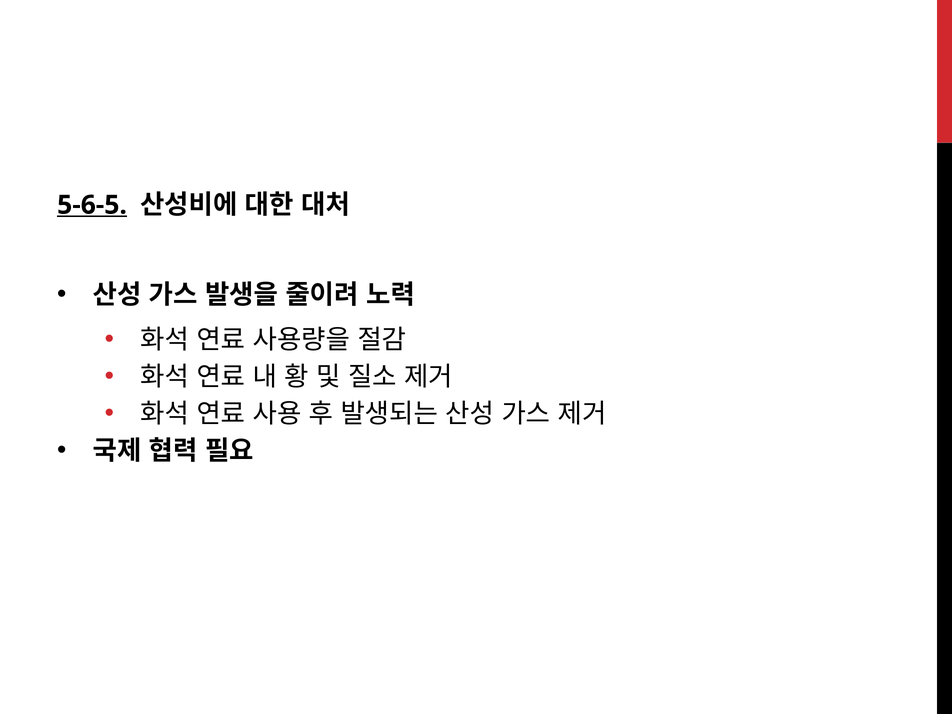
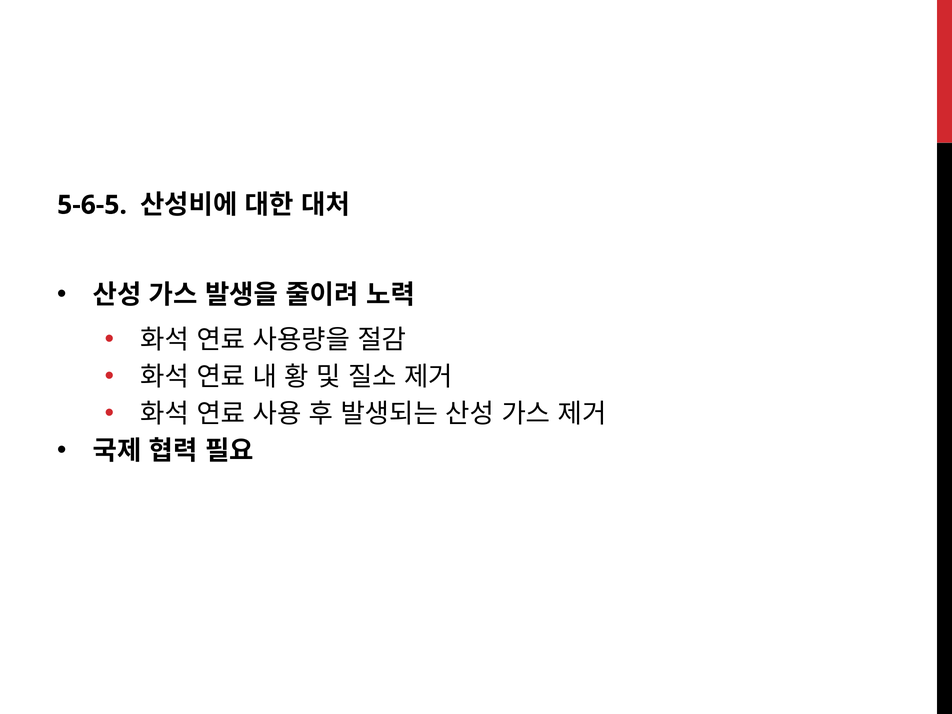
5-6-5 underline: present -> none
